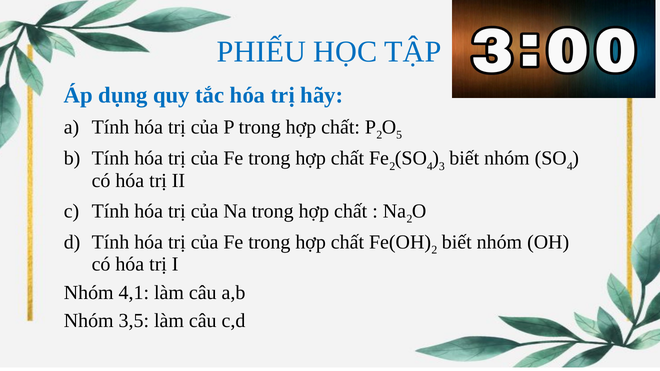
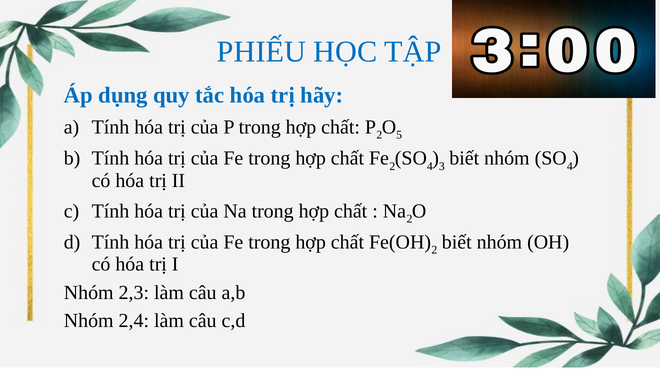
4,1: 4,1 -> 2,3
3,5: 3,5 -> 2,4
